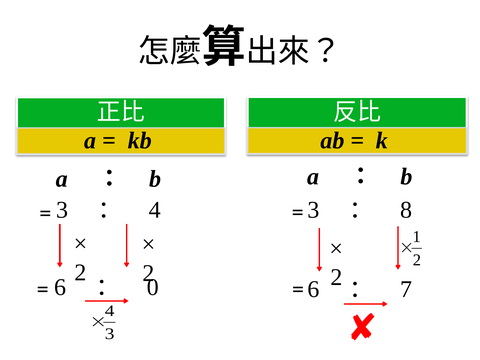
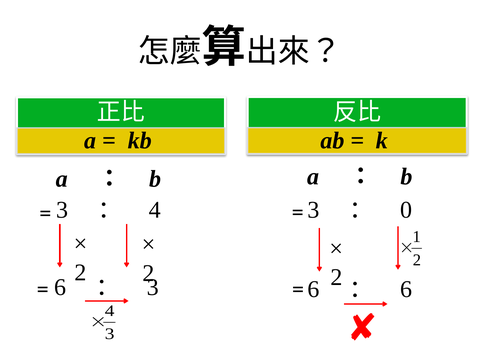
8: 8 -> 0
0 at (153, 287): 0 -> 3
7 at (406, 289): 7 -> 6
